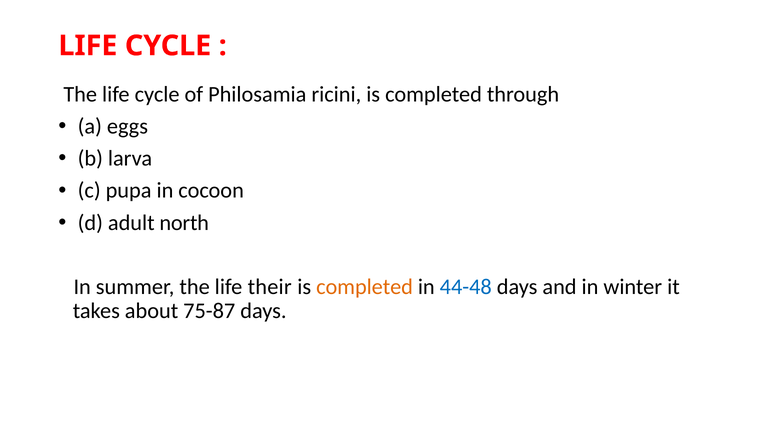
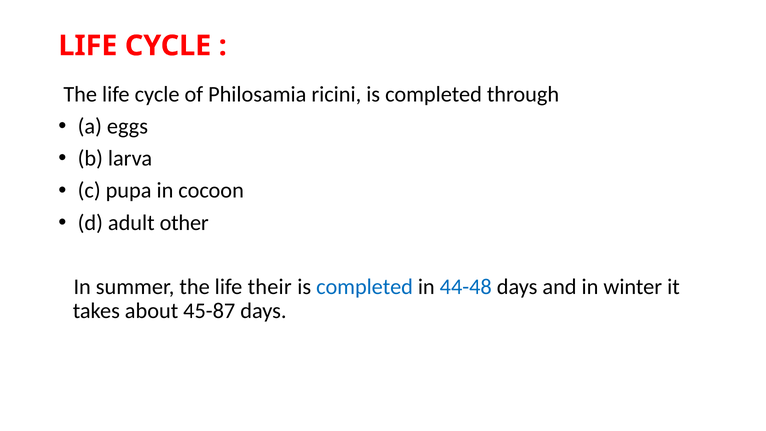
north: north -> other
completed at (365, 287) colour: orange -> blue
75-87: 75-87 -> 45-87
